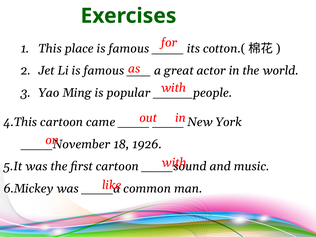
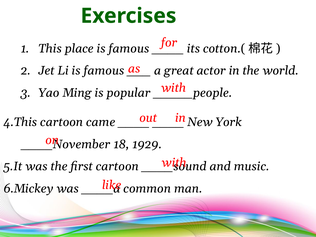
1926: 1926 -> 1929
